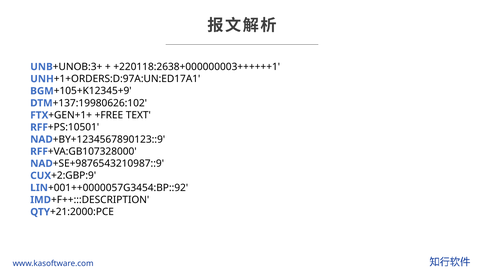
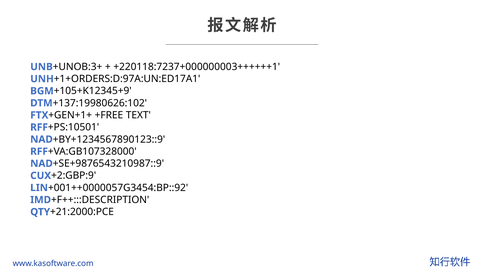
+220118:2638+000000003++++++1: +220118:2638+000000003++++++1 -> +220118:7237+000000003++++++1
